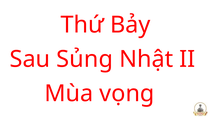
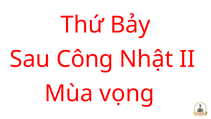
Sủng: Sủng -> Công
